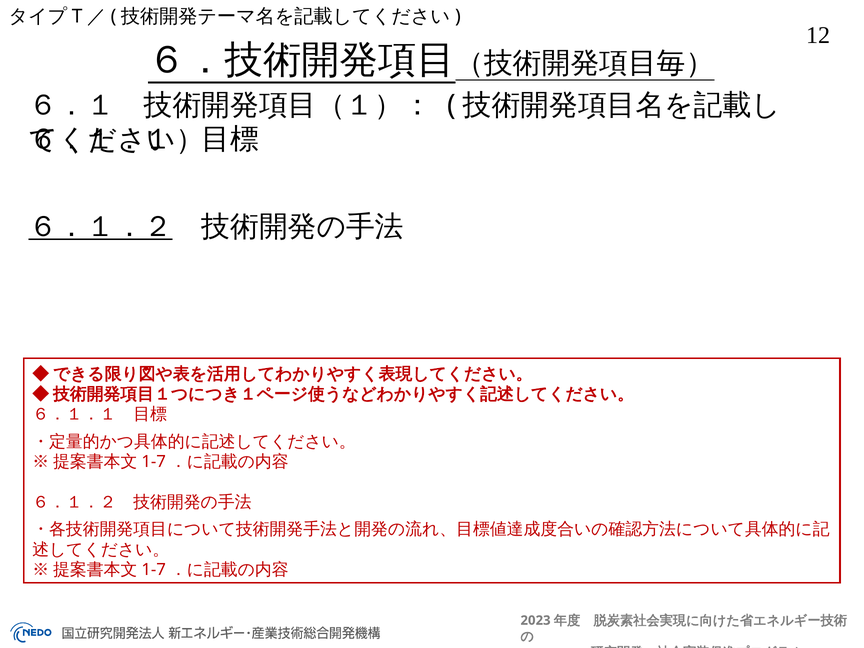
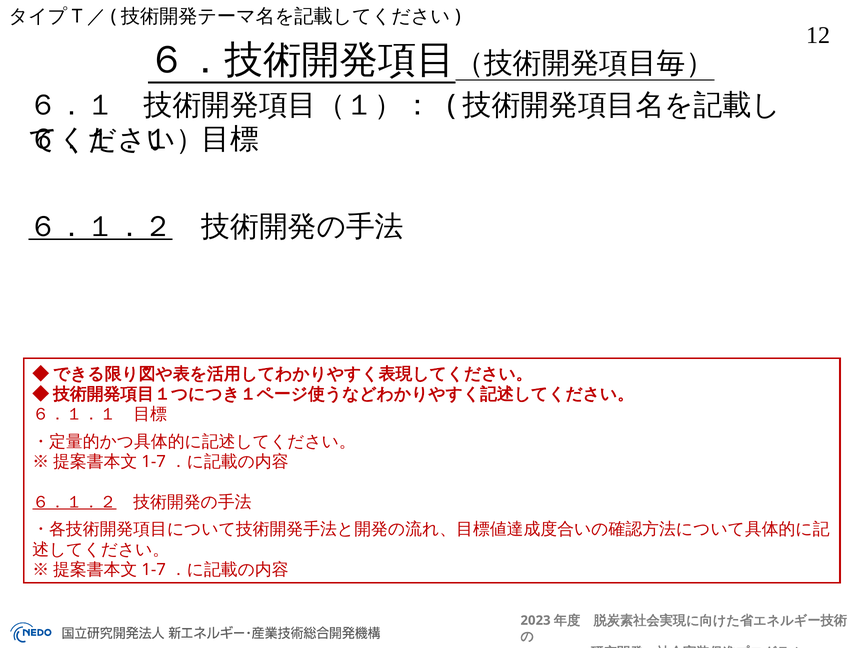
６．１．２ at (74, 502) underline: none -> present
